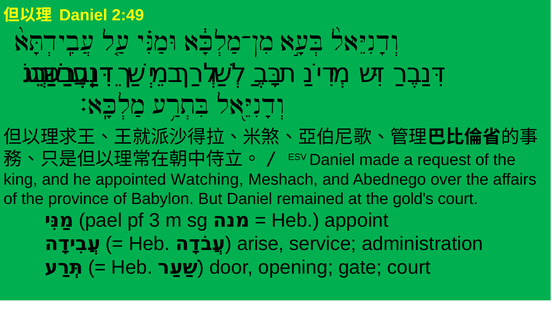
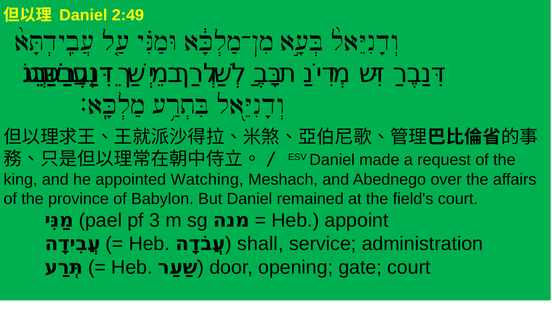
gold's: gold's -> field's
arise: arise -> shall
